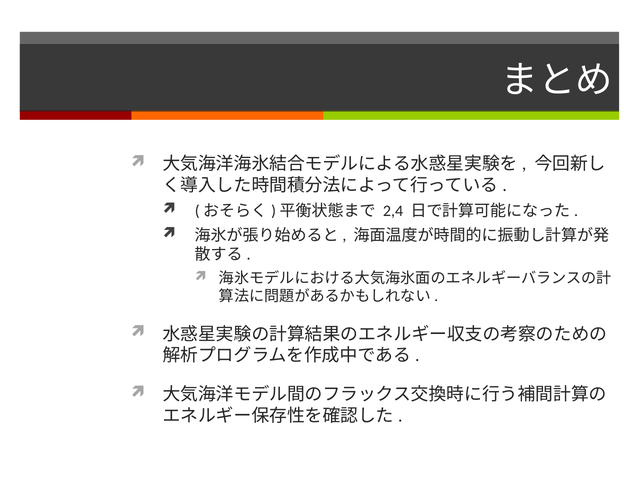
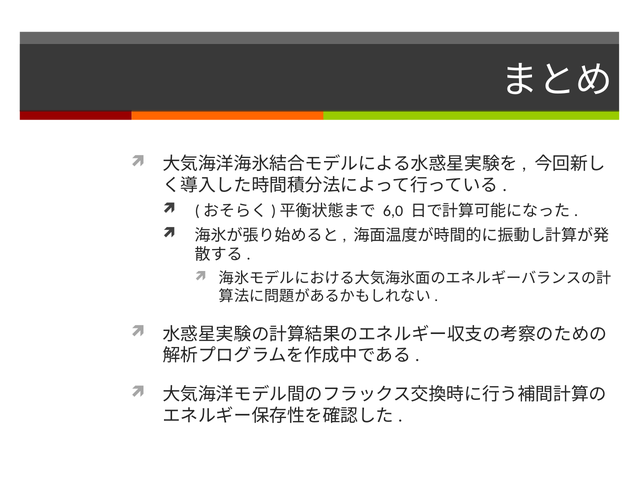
2,4: 2,4 -> 6,0
